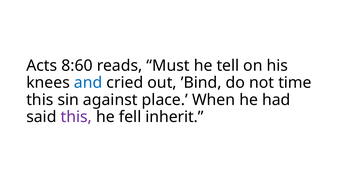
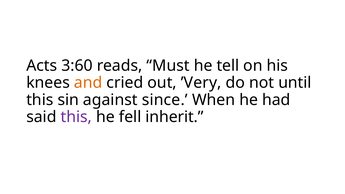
8:60: 8:60 -> 3:60
and colour: blue -> orange
’Bind: ’Bind -> ’Very
time: time -> until
place: place -> since
